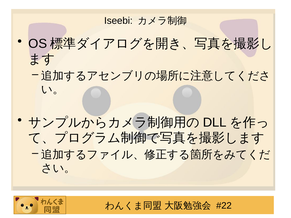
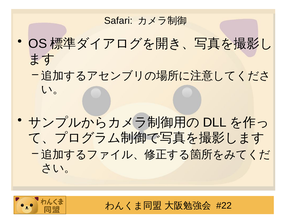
Iseebi: Iseebi -> Safari
